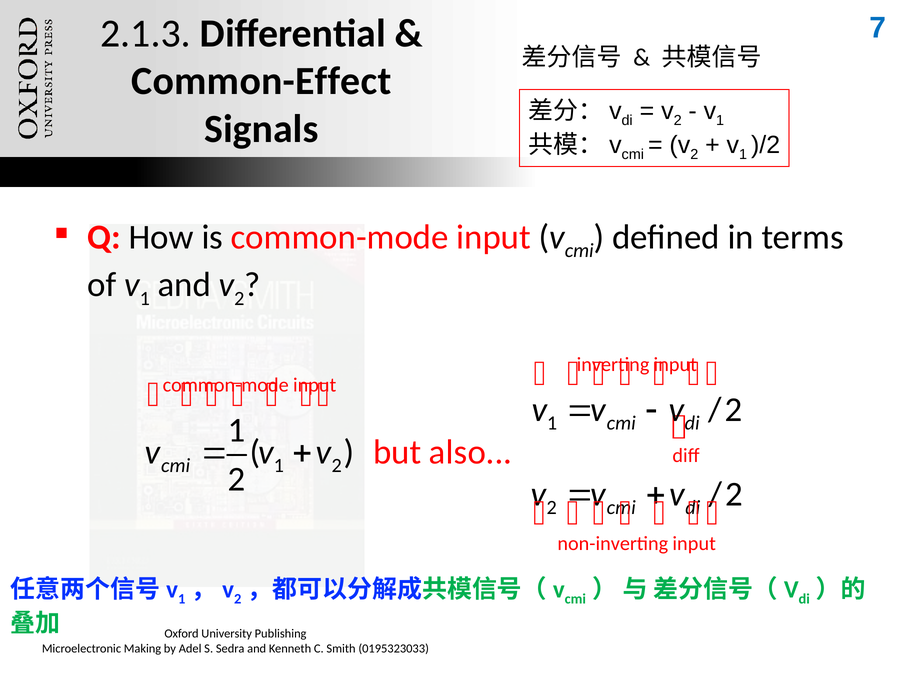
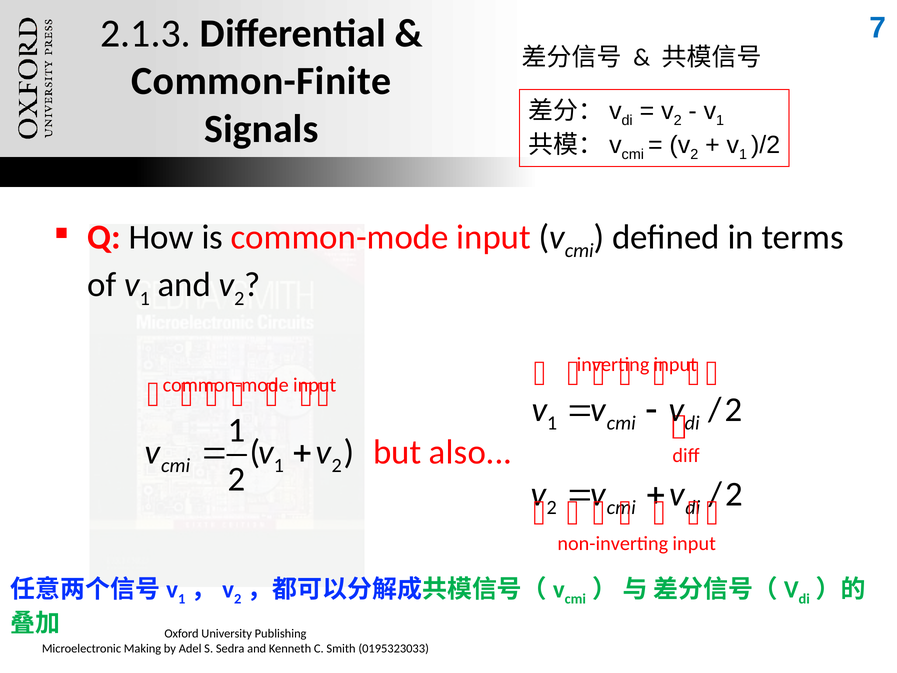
Common-Effect: Common-Effect -> Common-Finite
